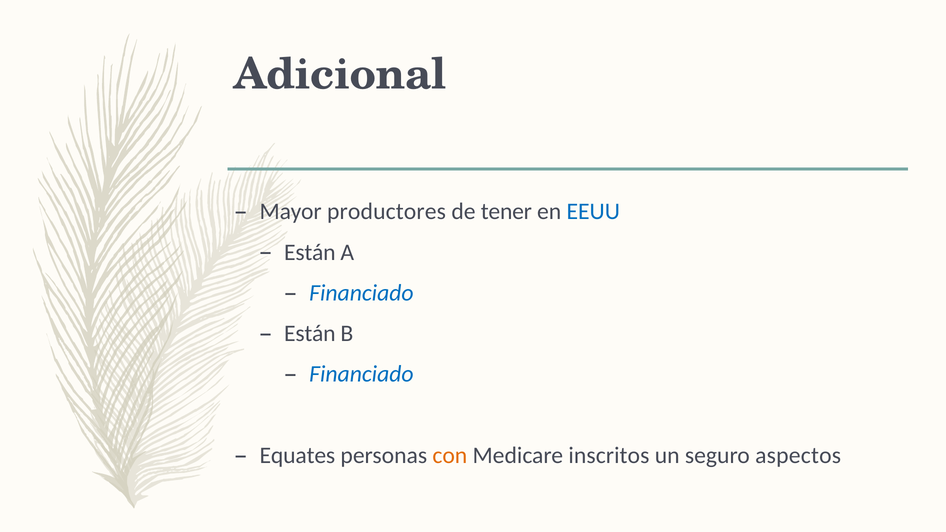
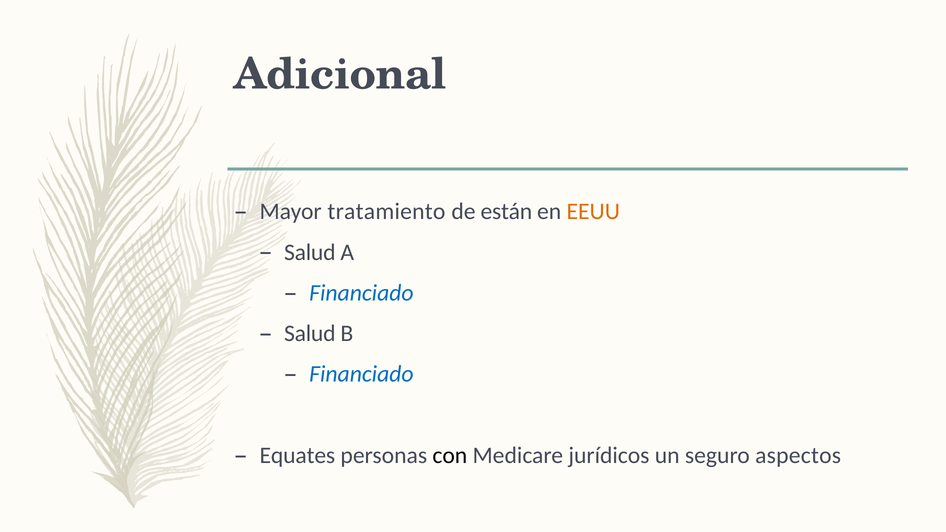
productores: productores -> tratamiento
tener: tener -> están
EEUU colour: blue -> orange
Están at (310, 252): Están -> Salud
Están at (310, 334): Están -> Salud
con colour: orange -> black
inscritos: inscritos -> jurídicos
